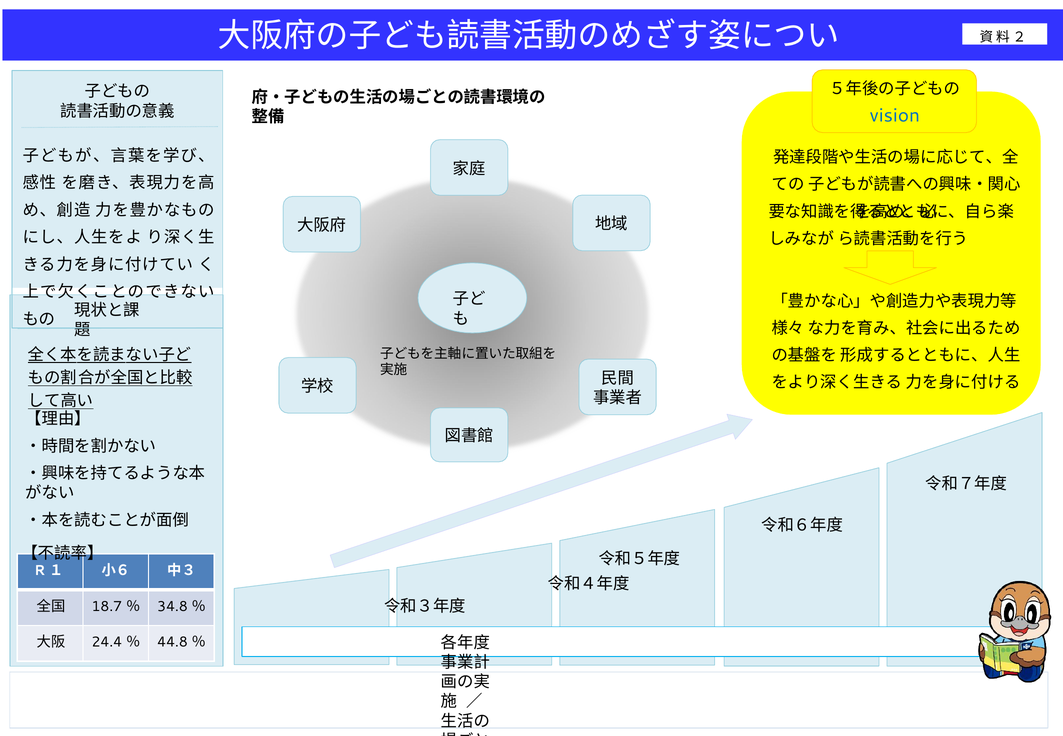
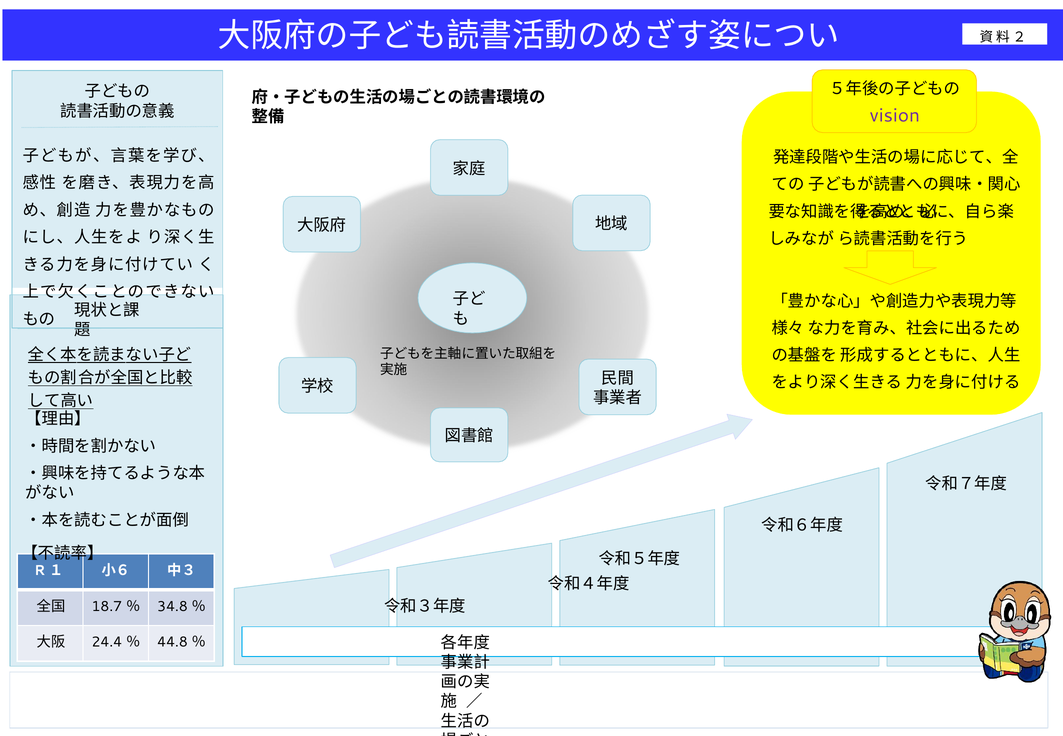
vision colour: blue -> purple
